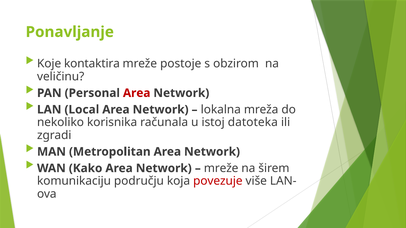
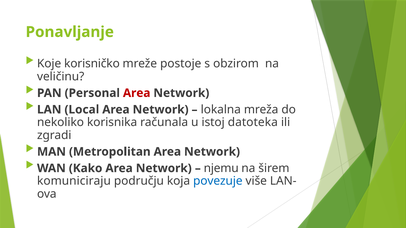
kontaktira: kontaktira -> korisničko
mreže at (221, 169): mreže -> njemu
komunikaciju: komunikaciju -> komuniciraju
povezuje colour: red -> blue
